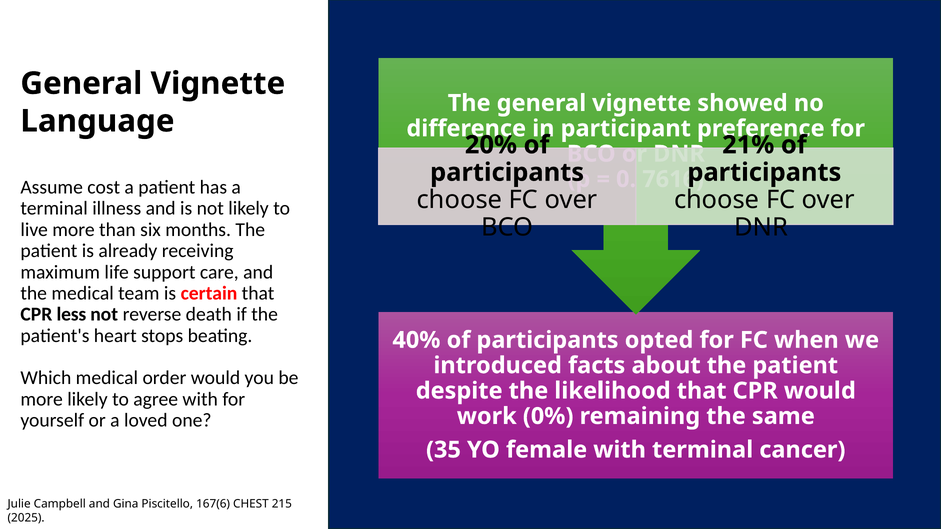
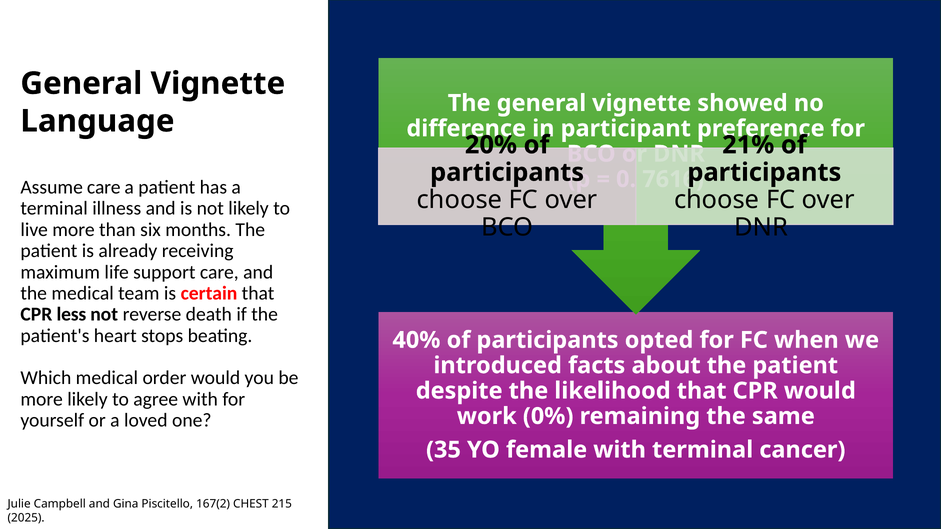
Assume cost: cost -> care
167(6: 167(6 -> 167(2
